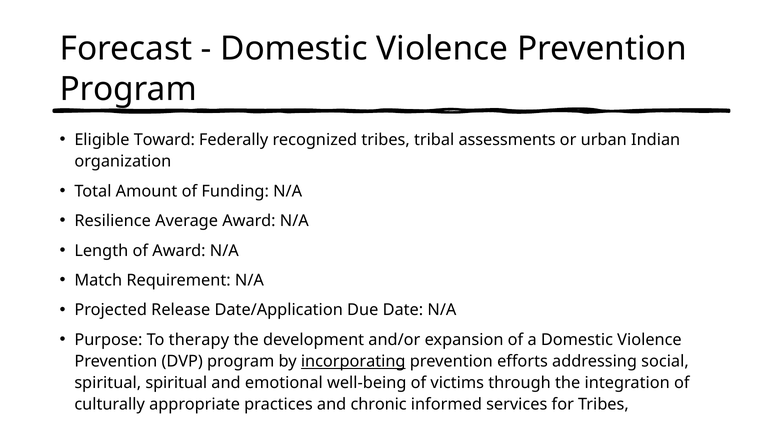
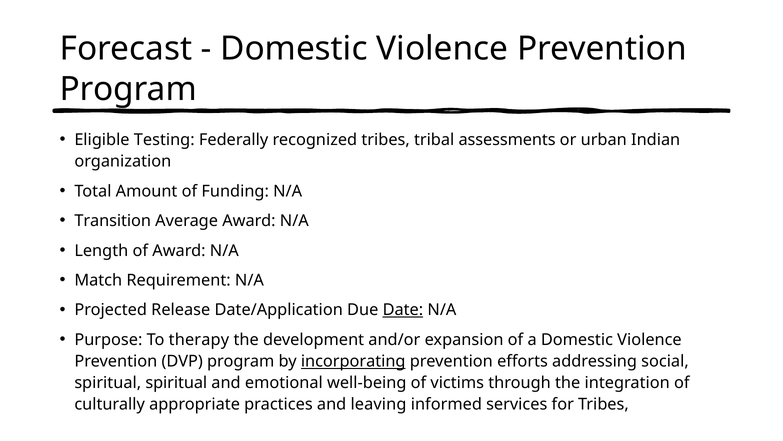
Toward: Toward -> Testing
Resilience: Resilience -> Transition
Date underline: none -> present
chronic: chronic -> leaving
